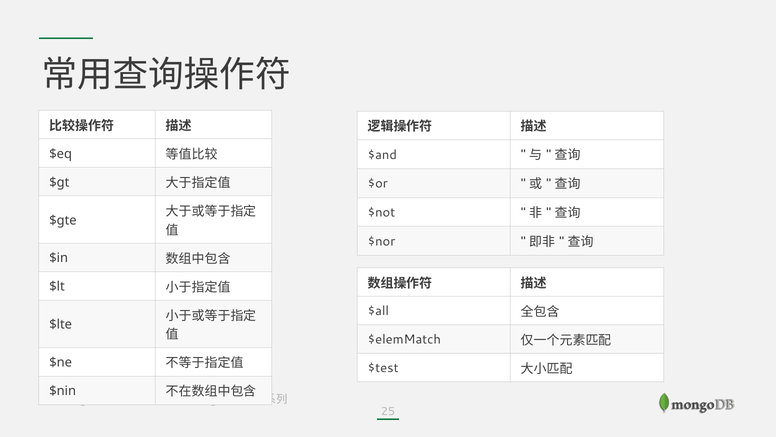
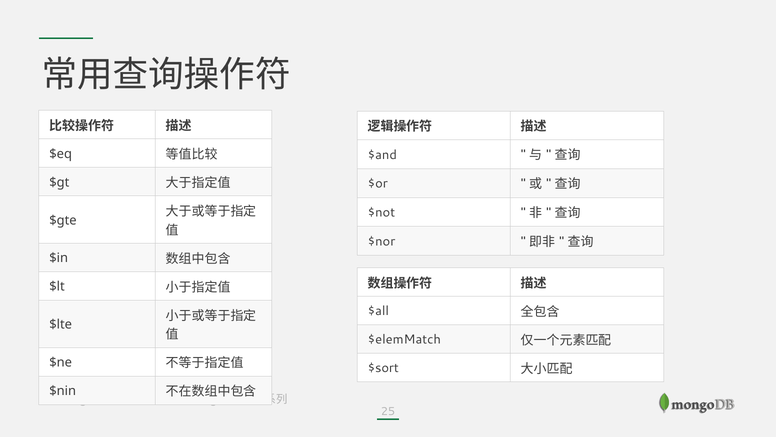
$test: $test -> $sort
